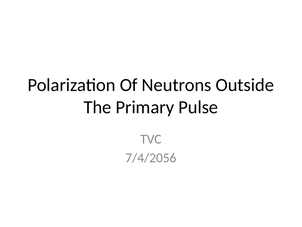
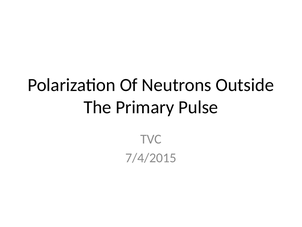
7/4/2056: 7/4/2056 -> 7/4/2015
